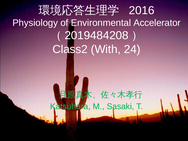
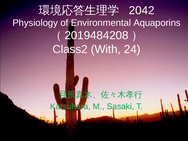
2016: 2016 -> 2042
Accelerator: Accelerator -> Aquaporins
